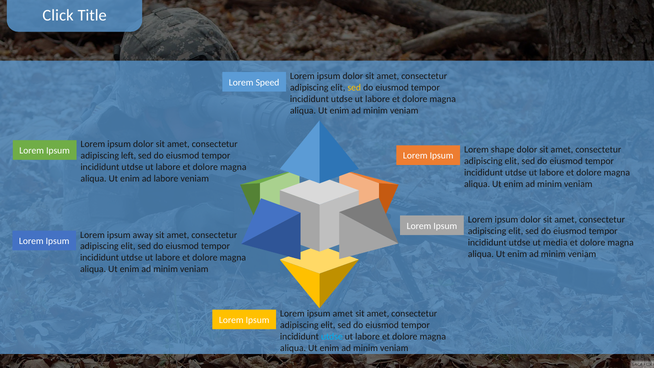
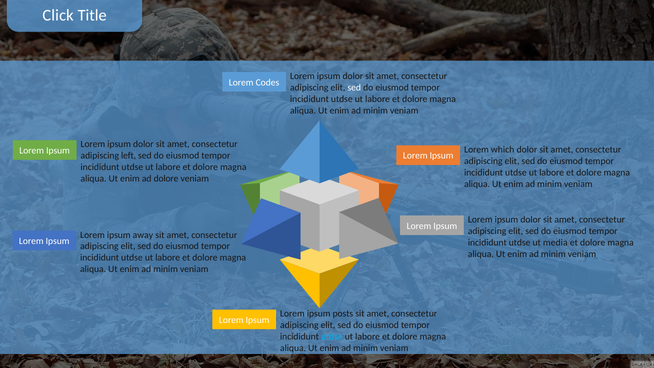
Speed: Speed -> Codes
sed at (354, 88) colour: yellow -> white
shape: shape -> which
ad labore: labore -> dolore
ipsum amet: amet -> posts
